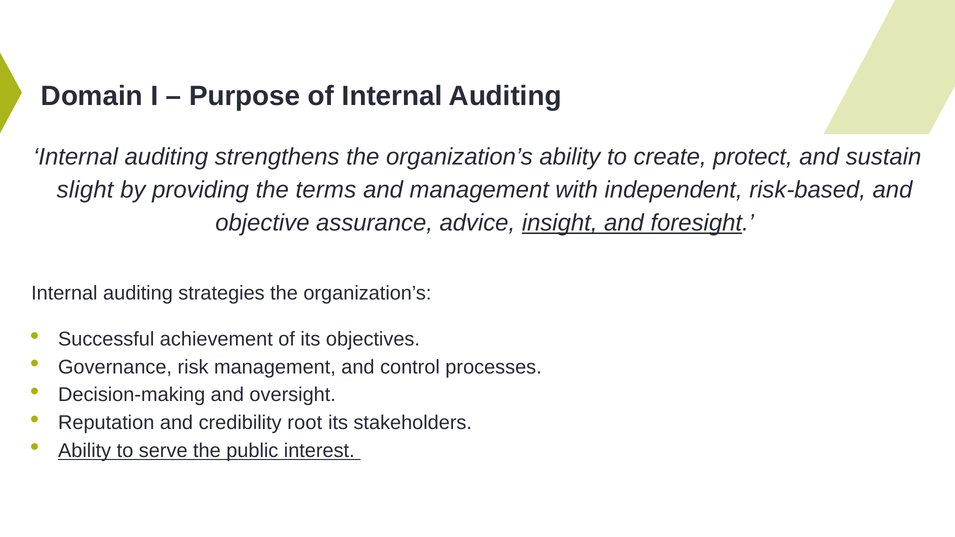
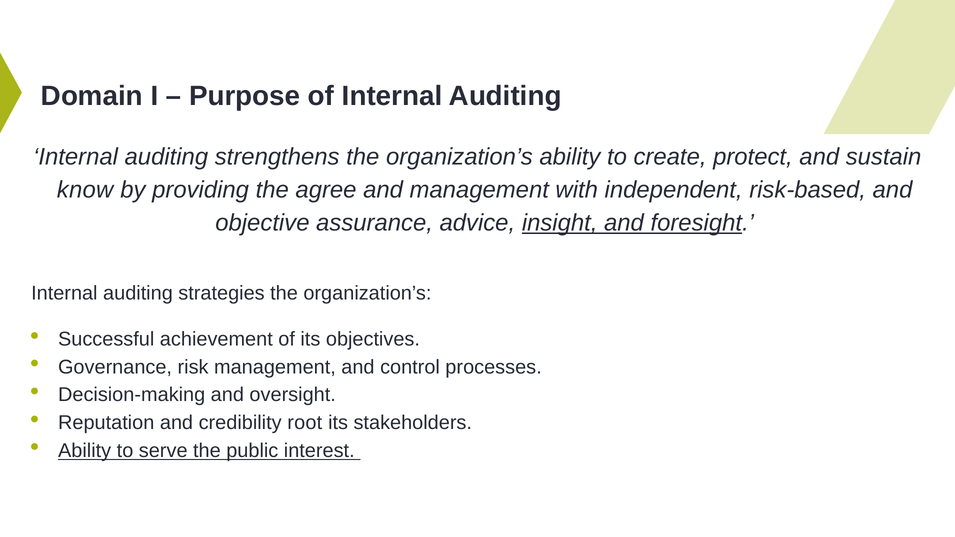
slight: slight -> know
terms: terms -> agree
